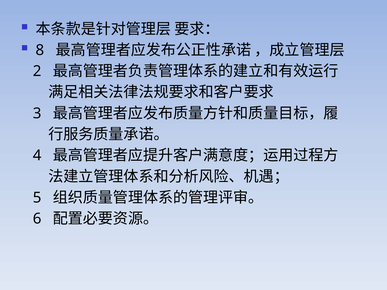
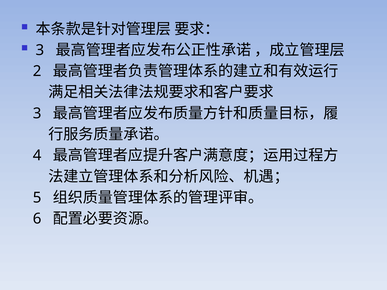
8 at (40, 50): 8 -> 3
